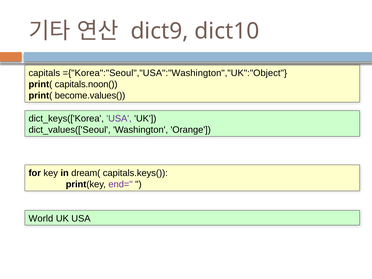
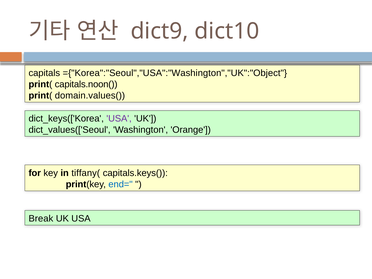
become.values(: become.values( -> domain.values(
dream(: dream( -> tiffany(
end= colour: purple -> blue
World: World -> Break
